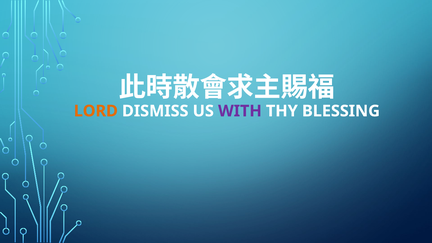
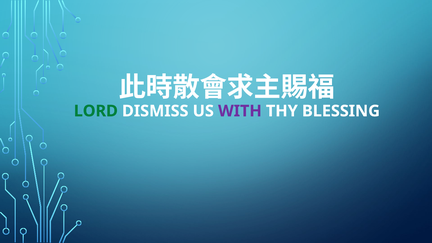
LORD colour: orange -> green
